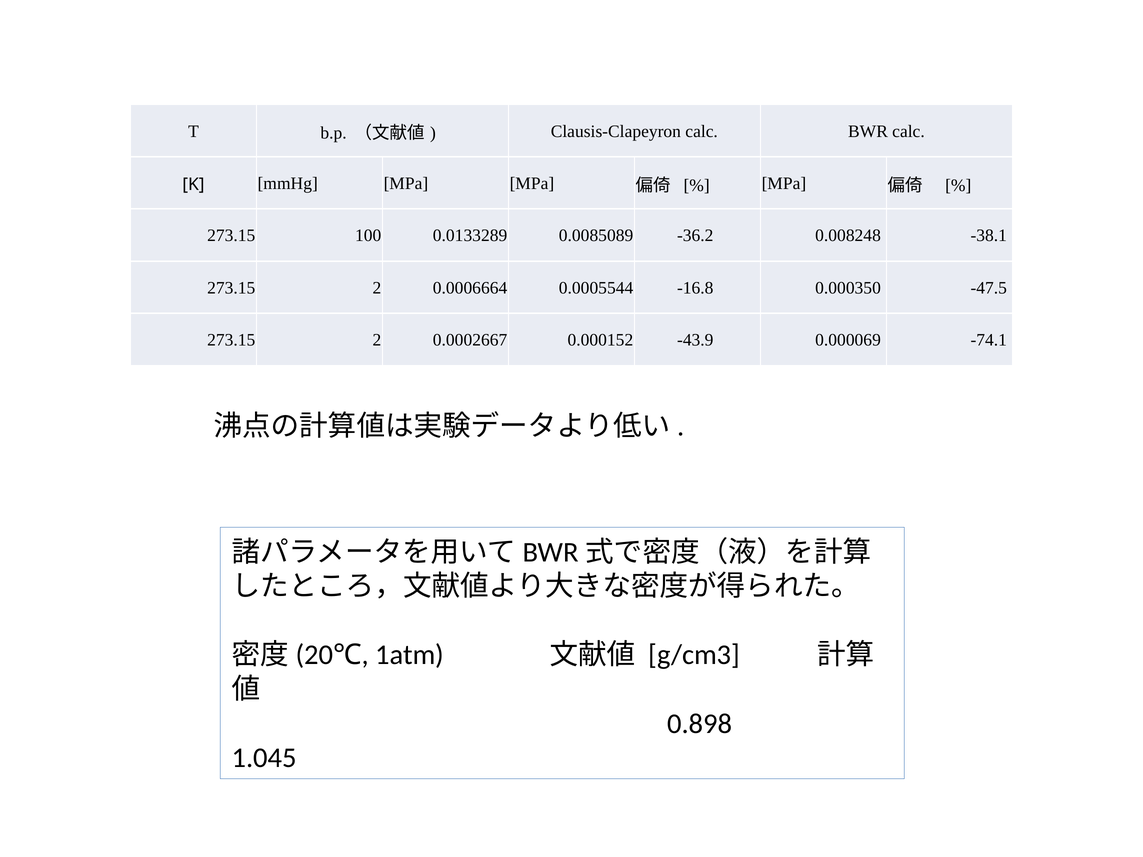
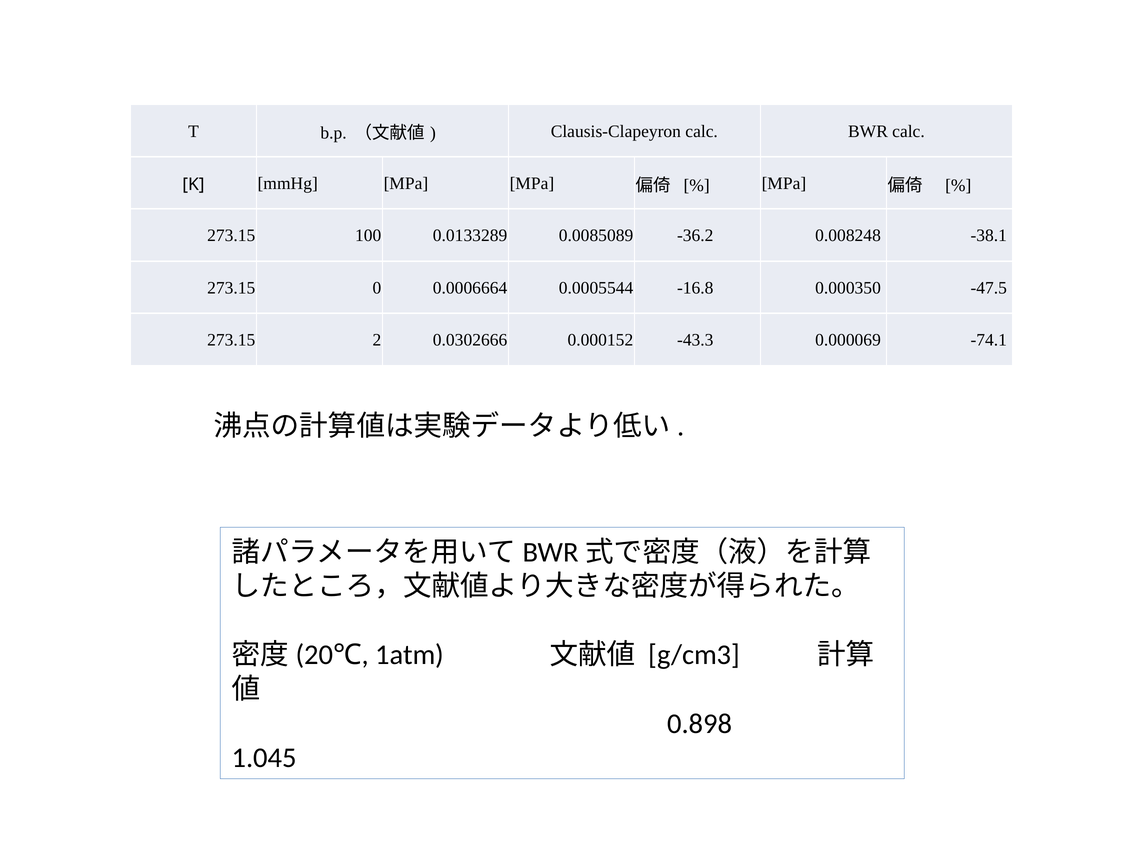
2 at (377, 288): 2 -> 0
0.0002667: 0.0002667 -> 0.0302666
-43.9: -43.9 -> -43.3
